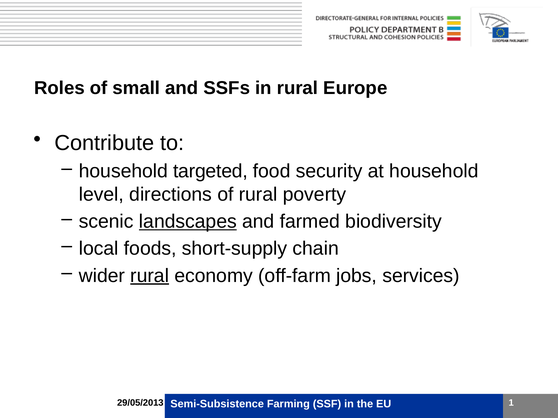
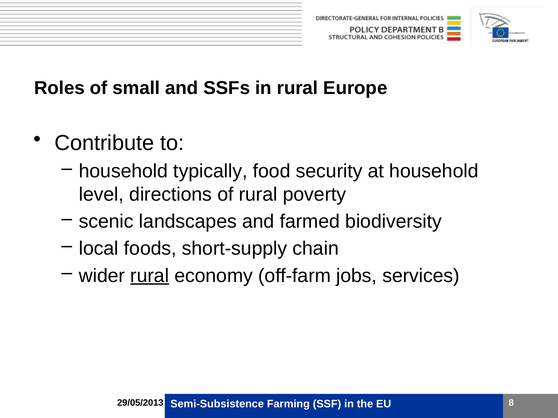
targeted: targeted -> typically
landscapes underline: present -> none
1: 1 -> 8
